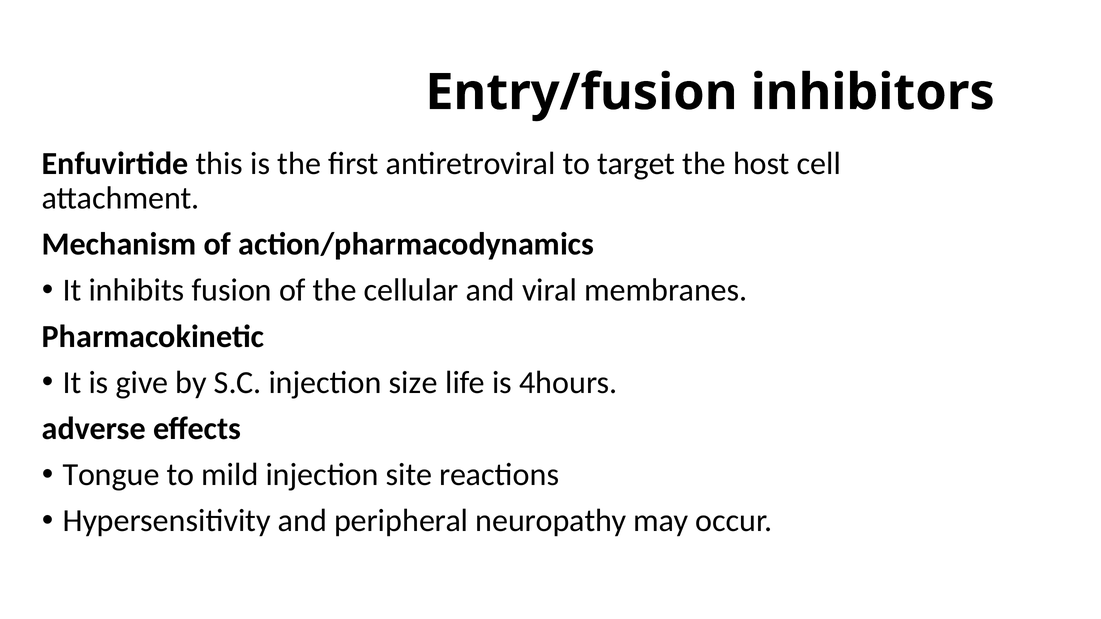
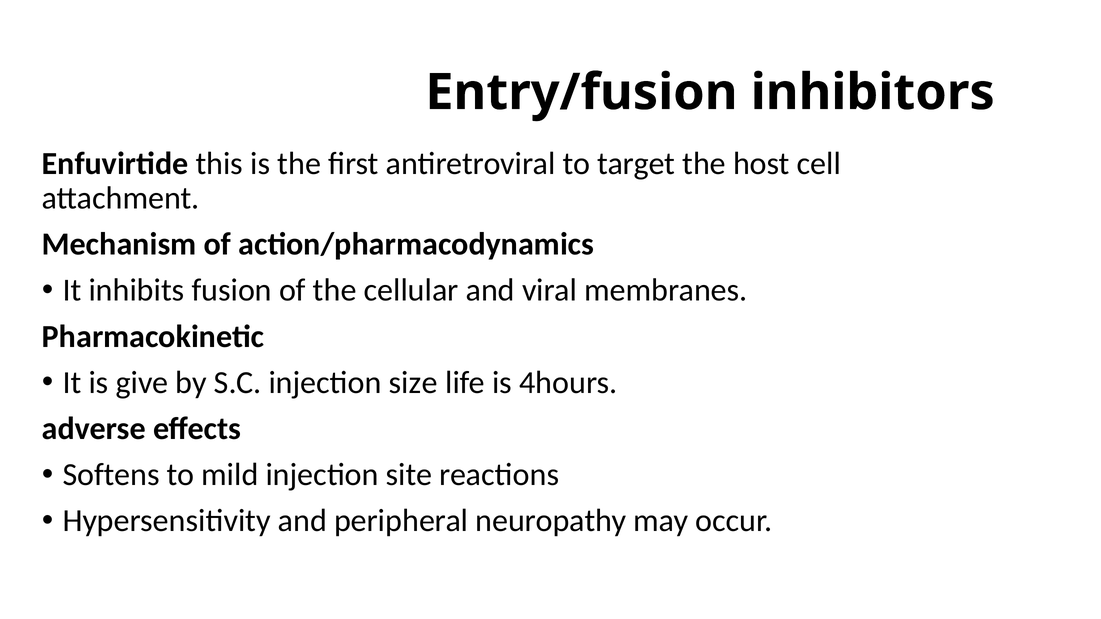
Tongue: Tongue -> Softens
